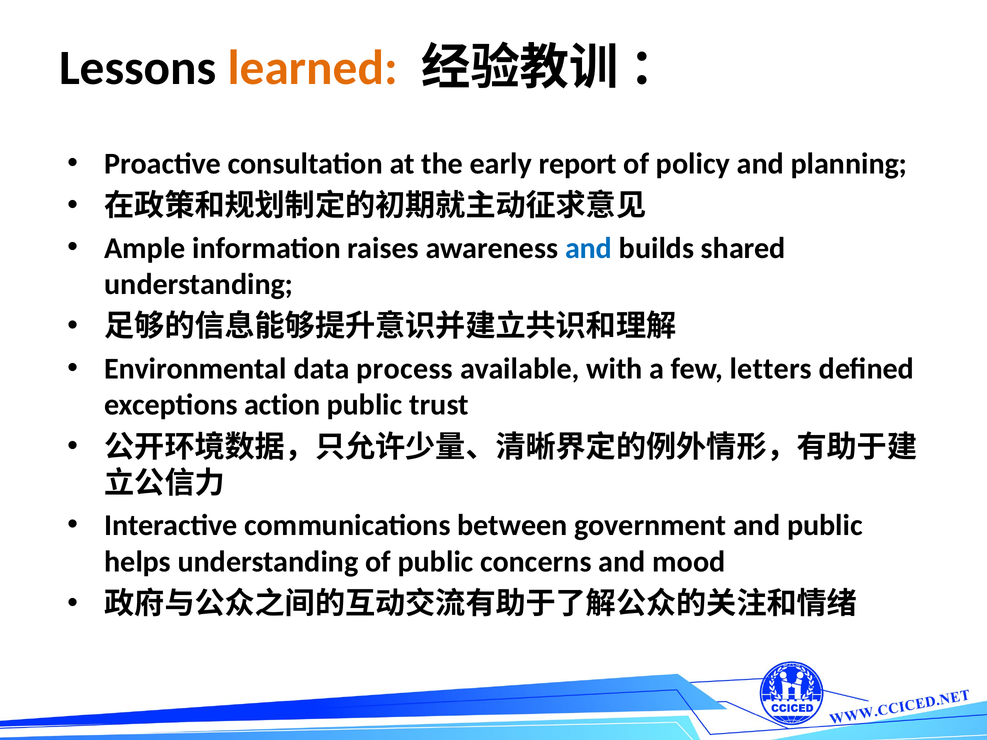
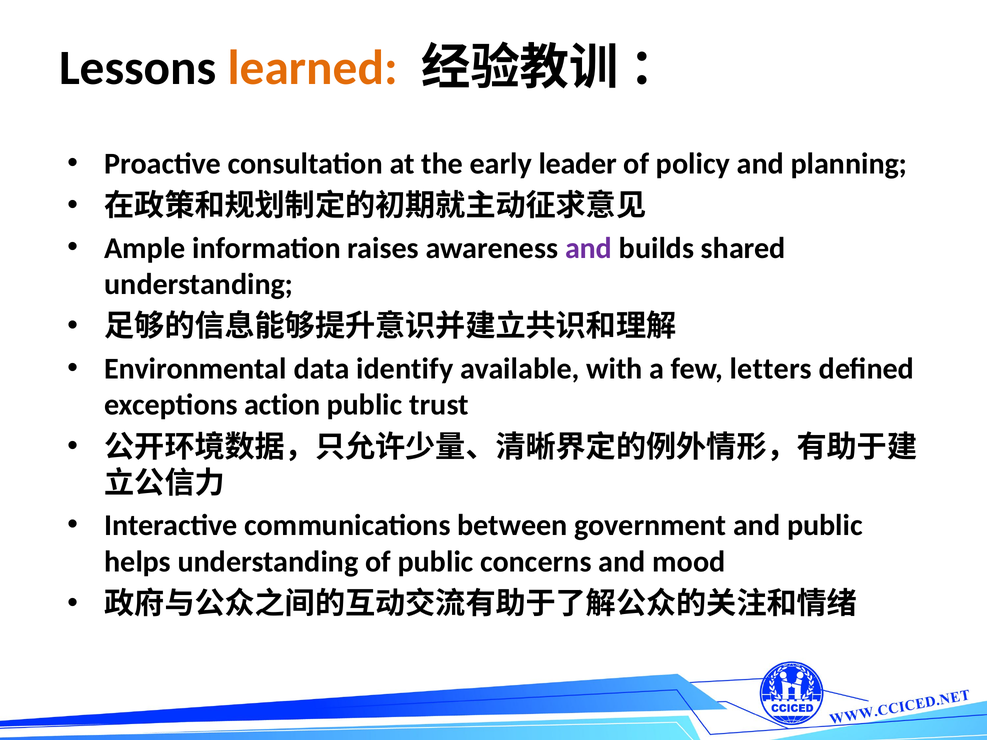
report: report -> leader
and at (589, 248) colour: blue -> purple
process: process -> identify
